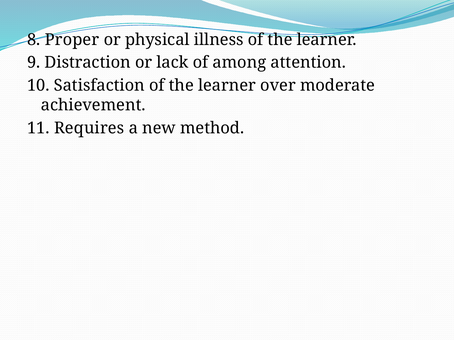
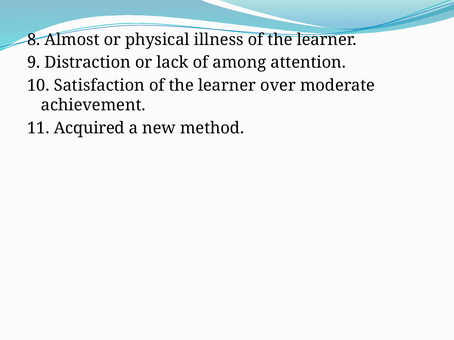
Proper: Proper -> Almost
Requires: Requires -> Acquired
